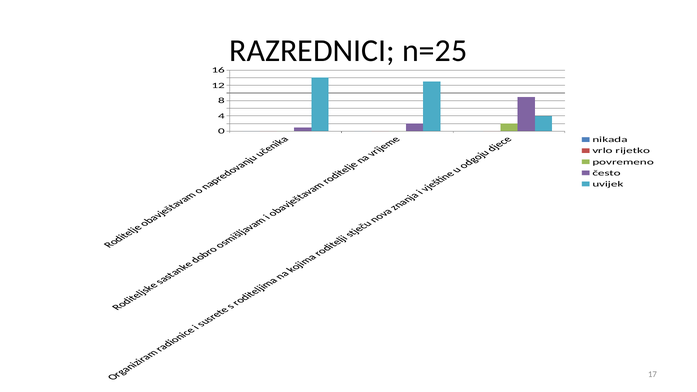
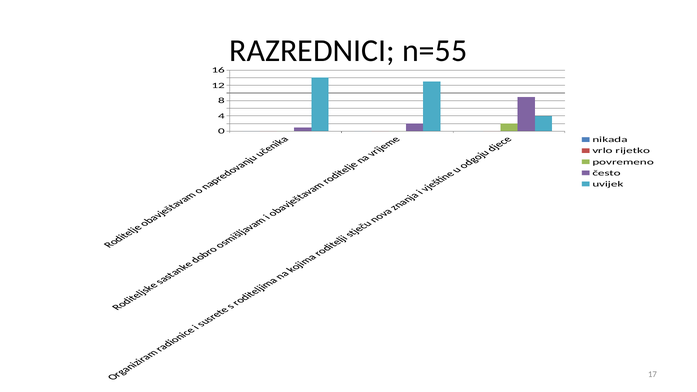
n=25: n=25 -> n=55
